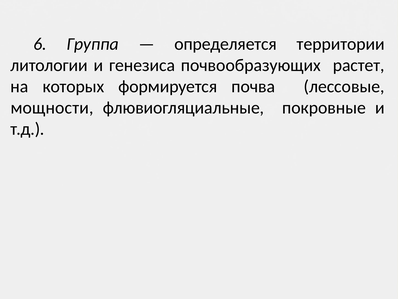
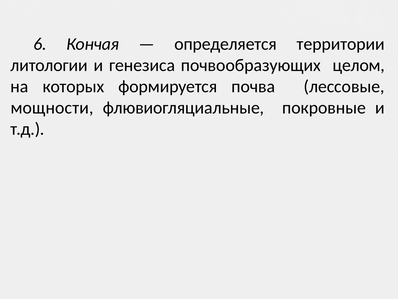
Группа: Группа -> Кончая
растет: растет -> целом
